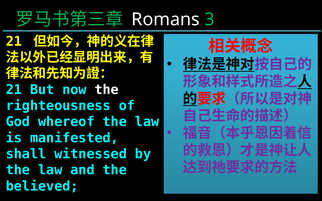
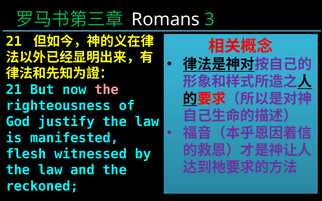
the at (107, 90) colour: white -> pink
whereof: whereof -> justify
shall: shall -> flesh
believed: believed -> reckoned
